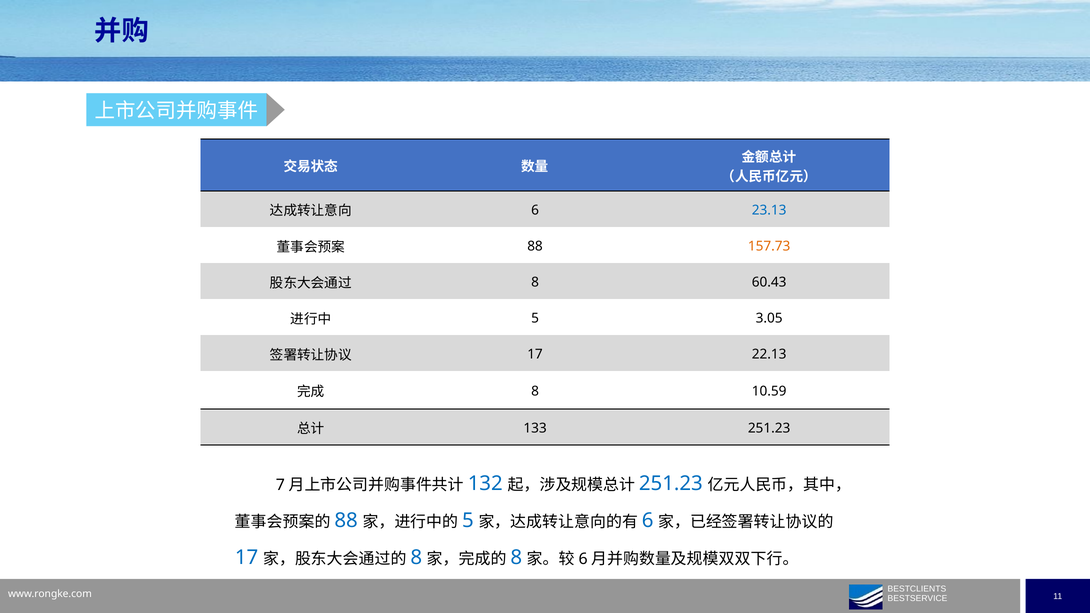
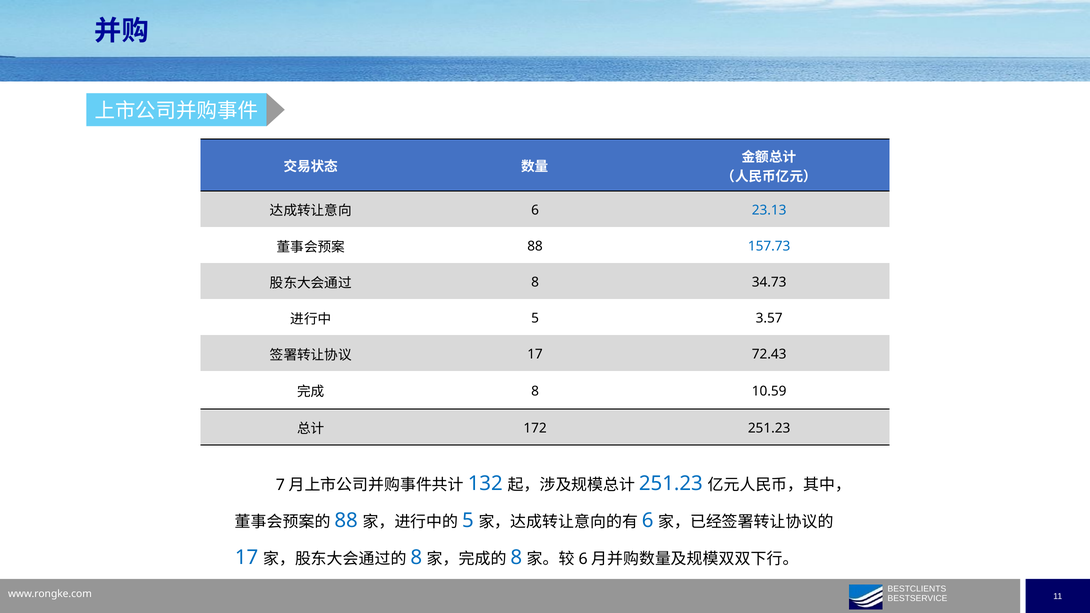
157.73 colour: orange -> blue
60.43: 60.43 -> 34.73
3.05: 3.05 -> 3.57
22.13: 22.13 -> 72.43
133: 133 -> 172
